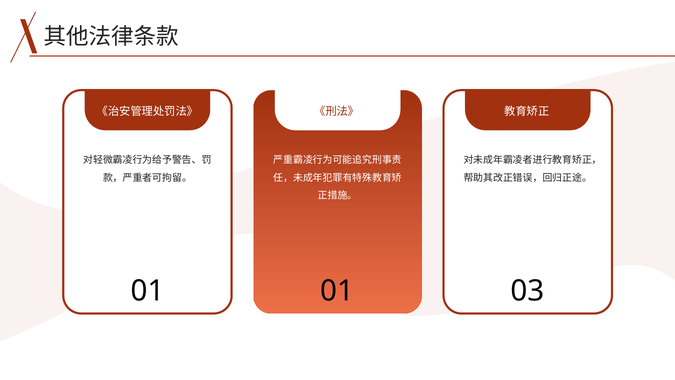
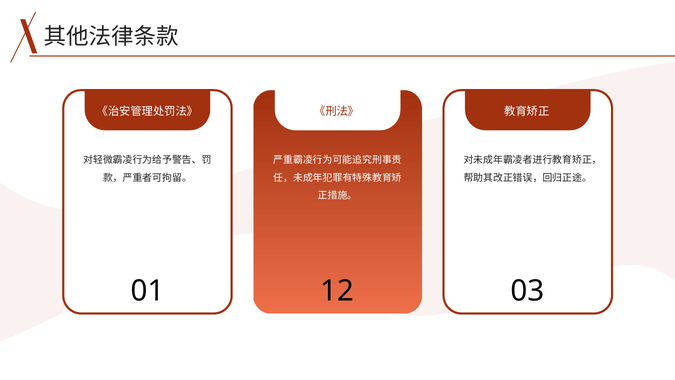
01 01: 01 -> 12
